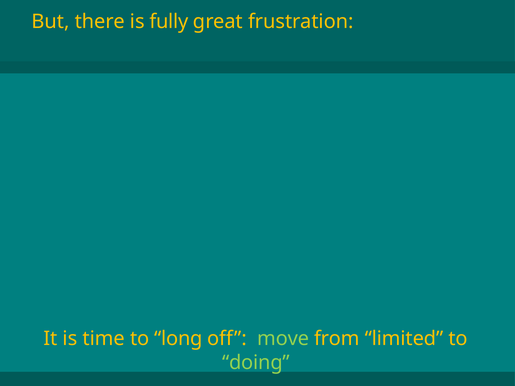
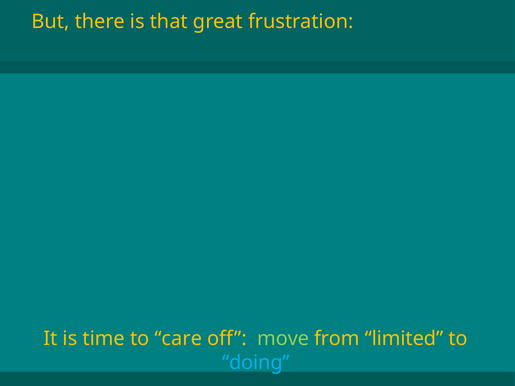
fully: fully -> that
long: long -> care
doing colour: light green -> light blue
